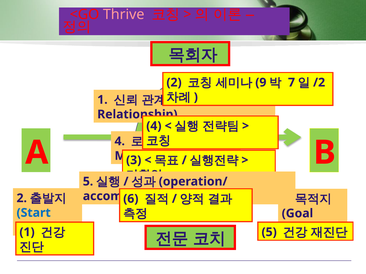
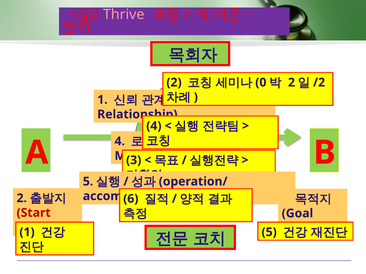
9: 9 -> 0
7 at (292, 83): 7 -> 2
Start colour: blue -> red
